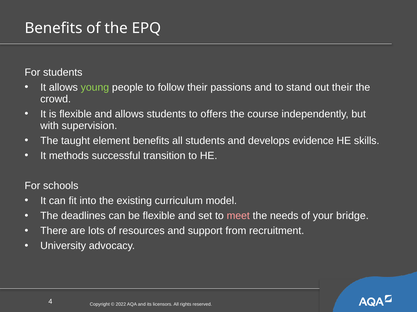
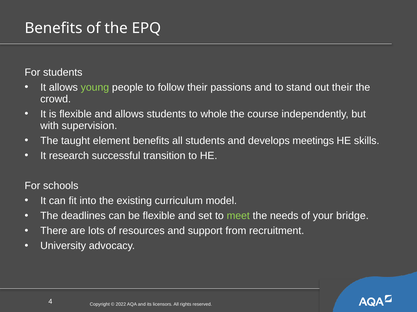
offers: offers -> whole
evidence: evidence -> meetings
methods: methods -> research
meet colour: pink -> light green
